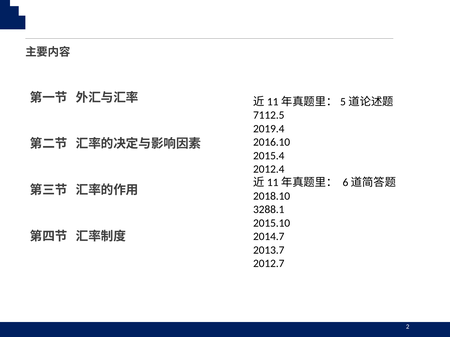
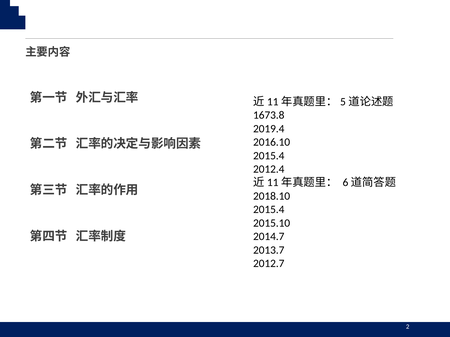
7112.5: 7112.5 -> 1673.8
3288.1 at (269, 210): 3288.1 -> 2015.4
